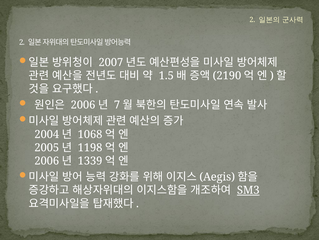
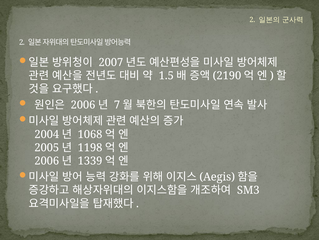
SM3 underline: present -> none
